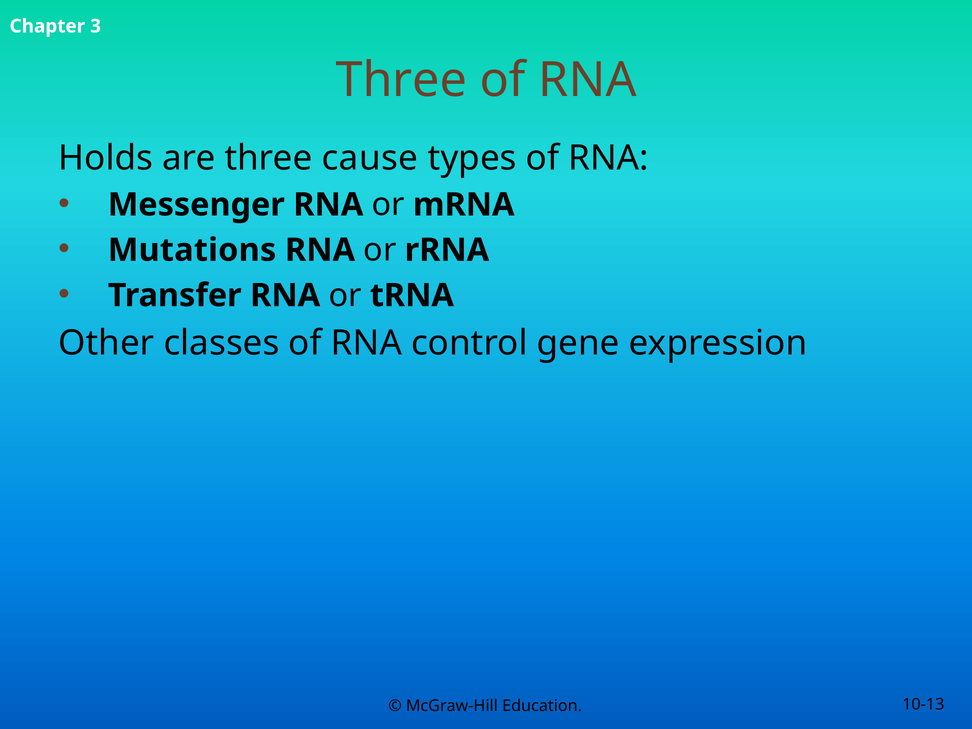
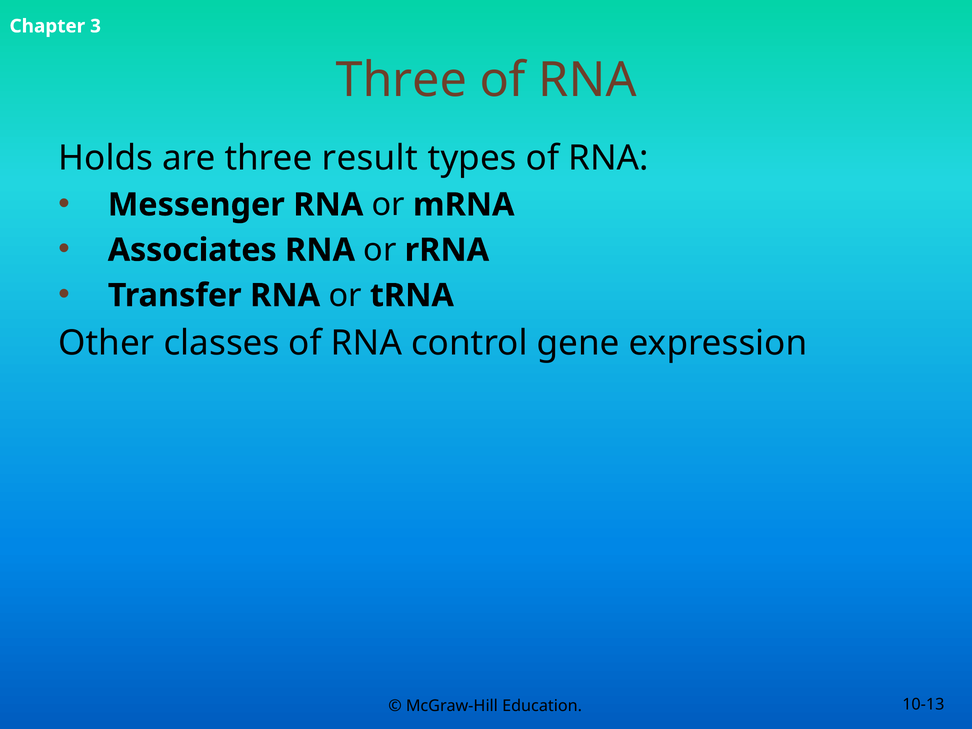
cause: cause -> result
Mutations: Mutations -> Associates
